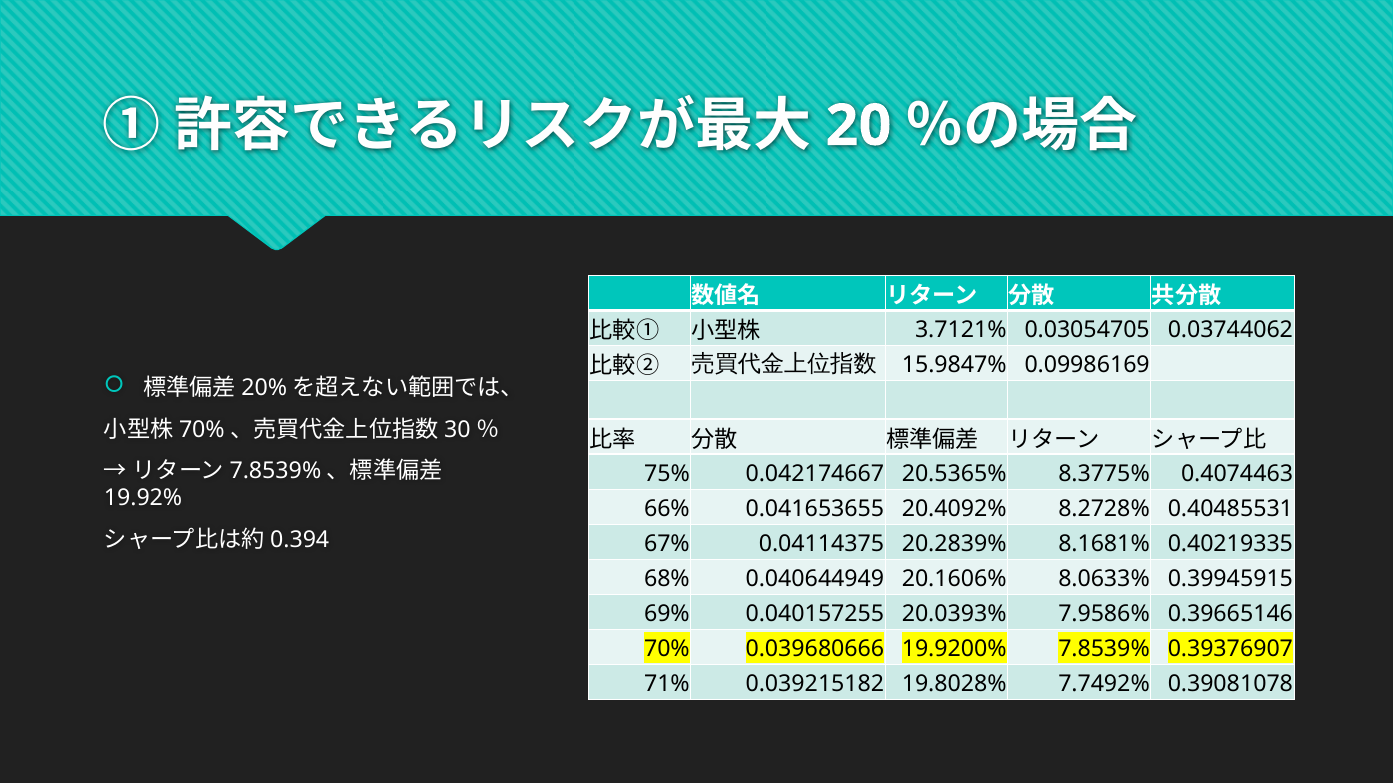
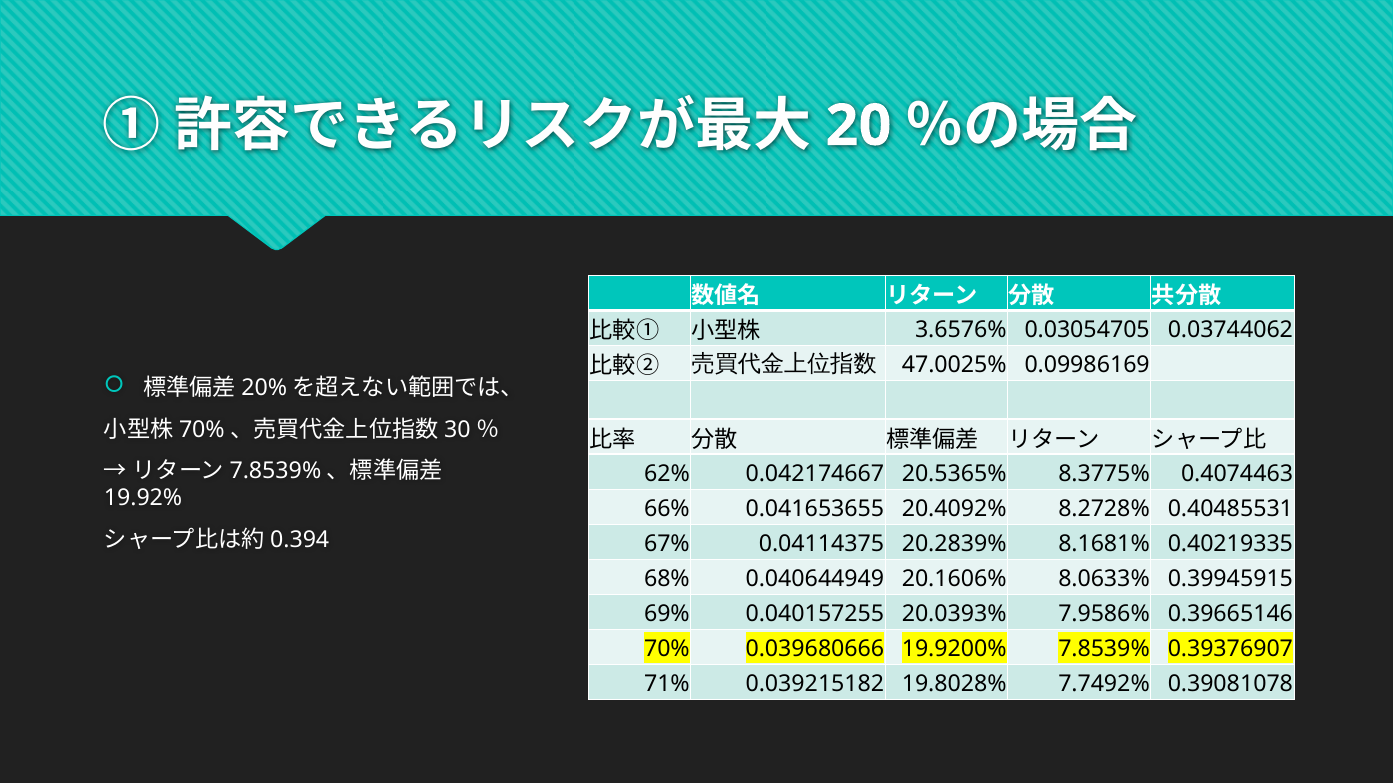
3.7121%: 3.7121% -> 3.6576%
15.9847%: 15.9847% -> 47.0025%
75%: 75% -> 62%
